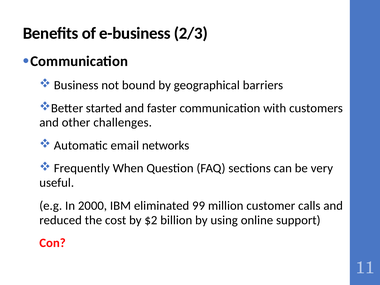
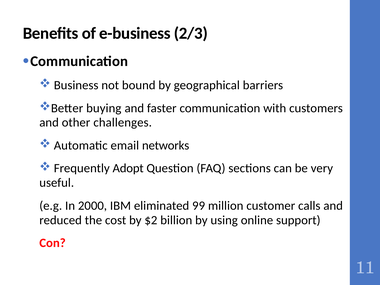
started: started -> buying
When: When -> Adopt
